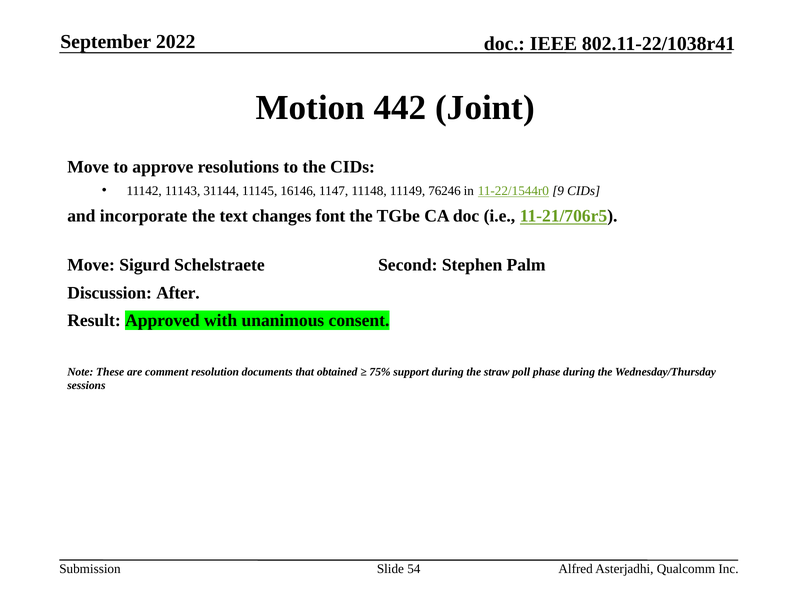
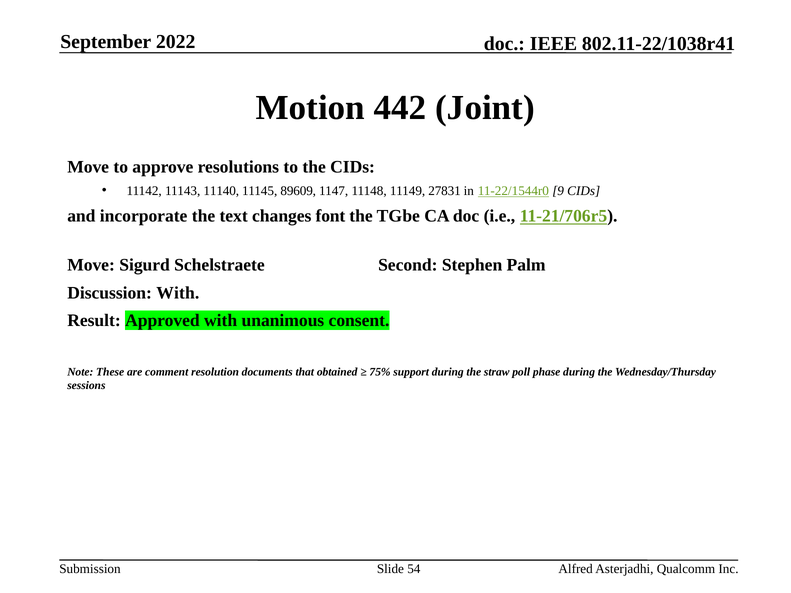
31144: 31144 -> 11140
16146: 16146 -> 89609
76246: 76246 -> 27831
Discussion After: After -> With
